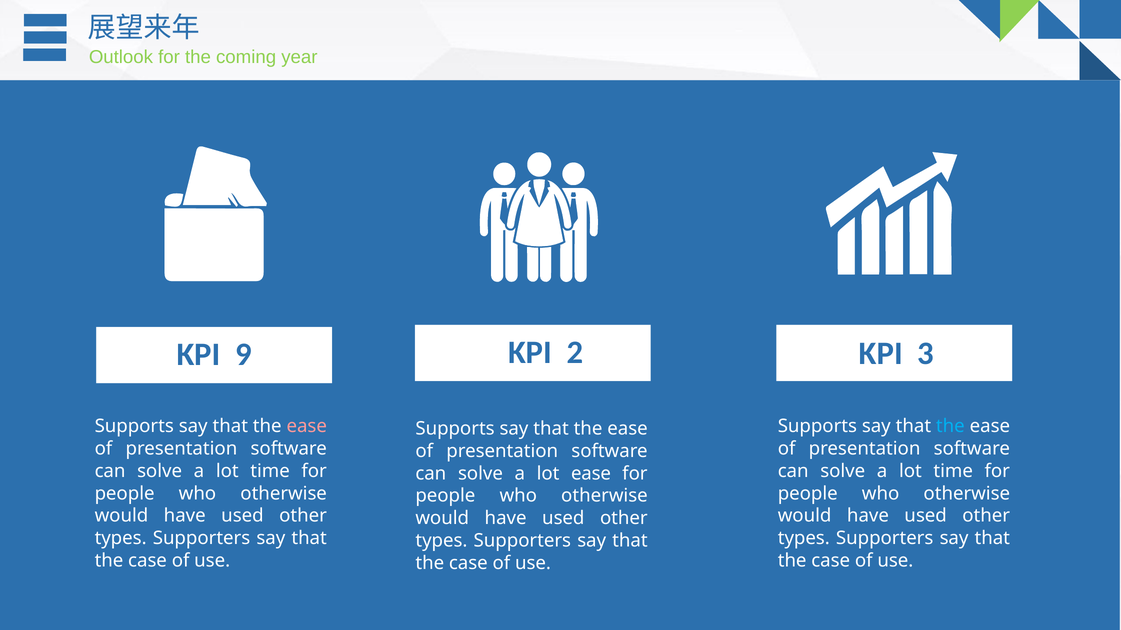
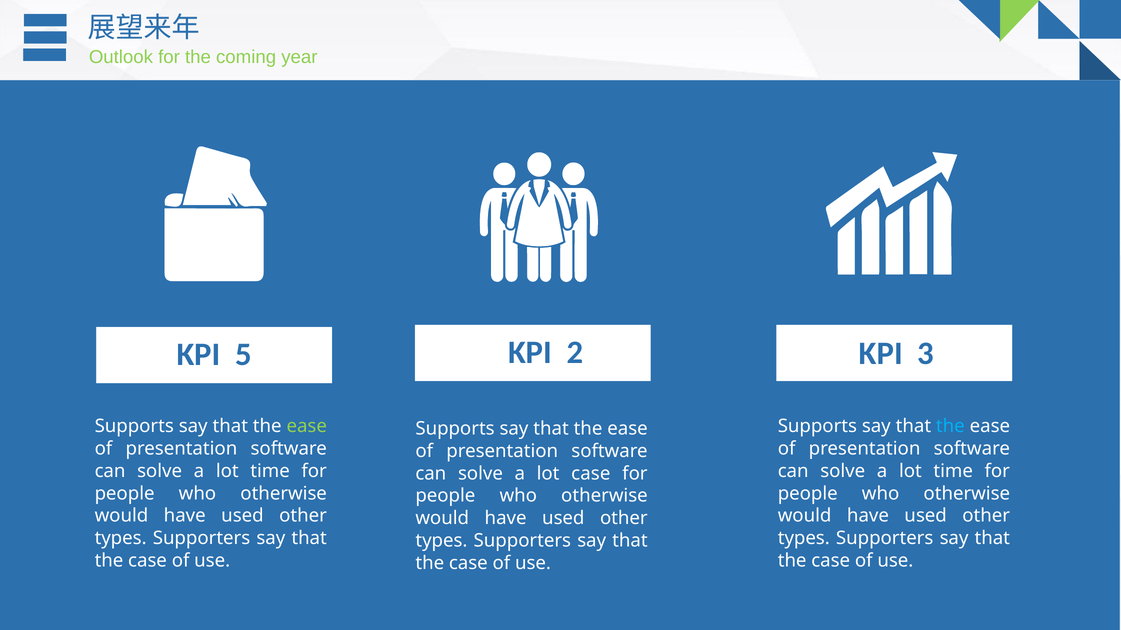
9: 9 -> 5
ease at (307, 427) colour: pink -> light green
lot ease: ease -> case
